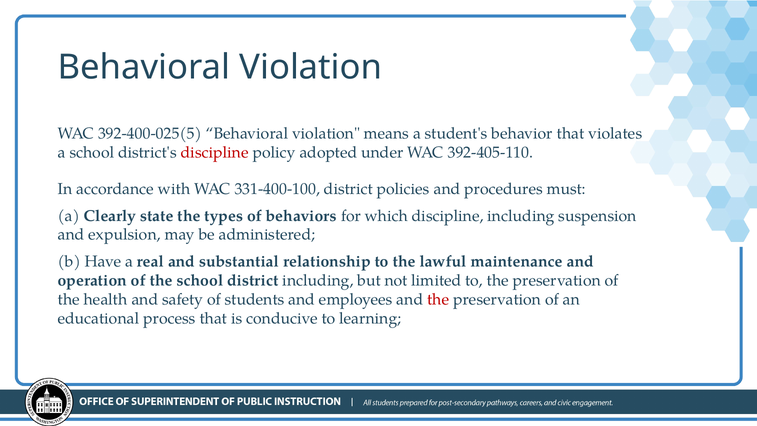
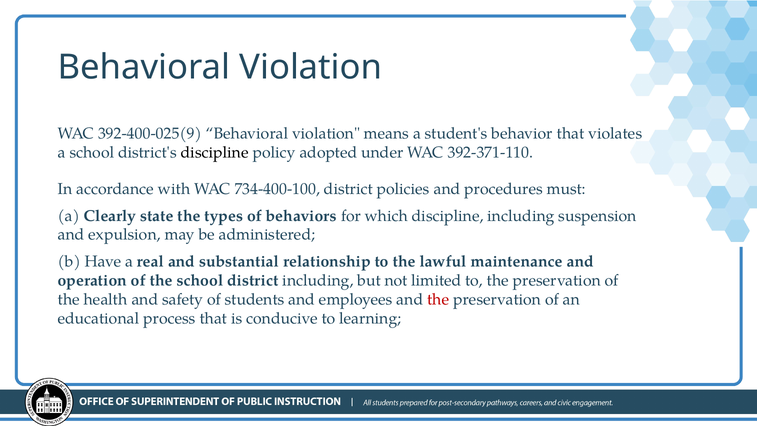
392-400-025(5: 392-400-025(5 -> 392-400-025(9
discipline at (215, 153) colour: red -> black
392-405-110: 392-405-110 -> 392-371-110
331-400-100: 331-400-100 -> 734-400-100
